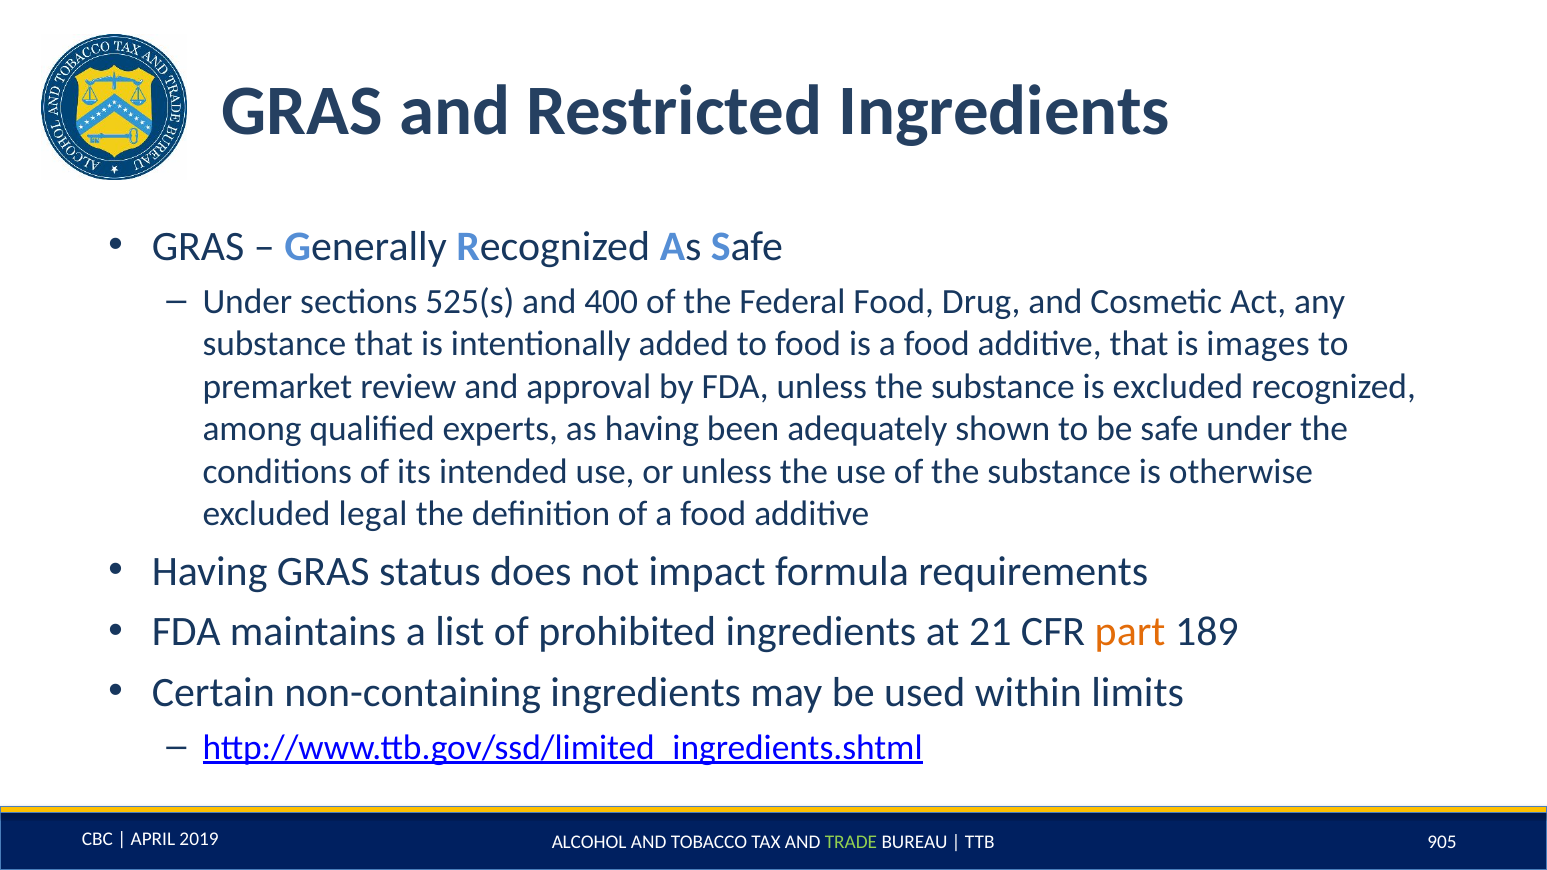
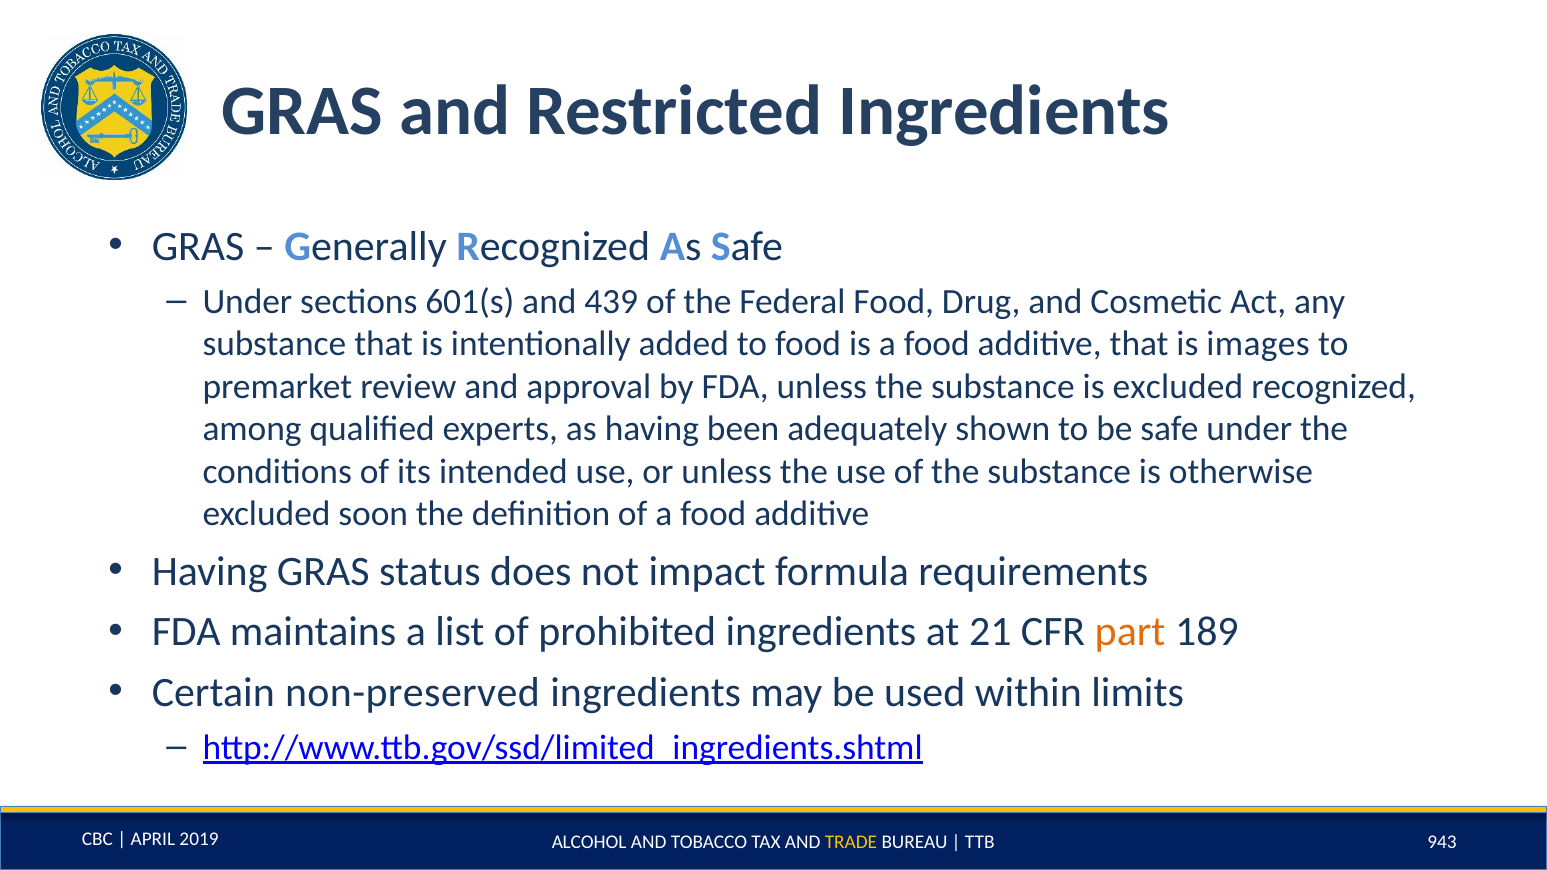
525(s: 525(s -> 601(s
400: 400 -> 439
legal: legal -> soon
non-containing: non-containing -> non-preserved
TRADE colour: light green -> yellow
905: 905 -> 943
